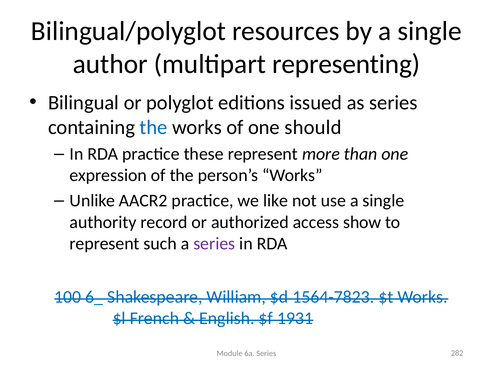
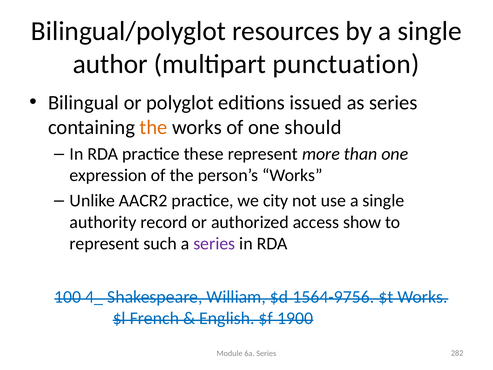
representing: representing -> punctuation
the at (154, 127) colour: blue -> orange
like: like -> city
6_: 6_ -> 4_
1564-7823: 1564-7823 -> 1564-9756
1931: 1931 -> 1900
